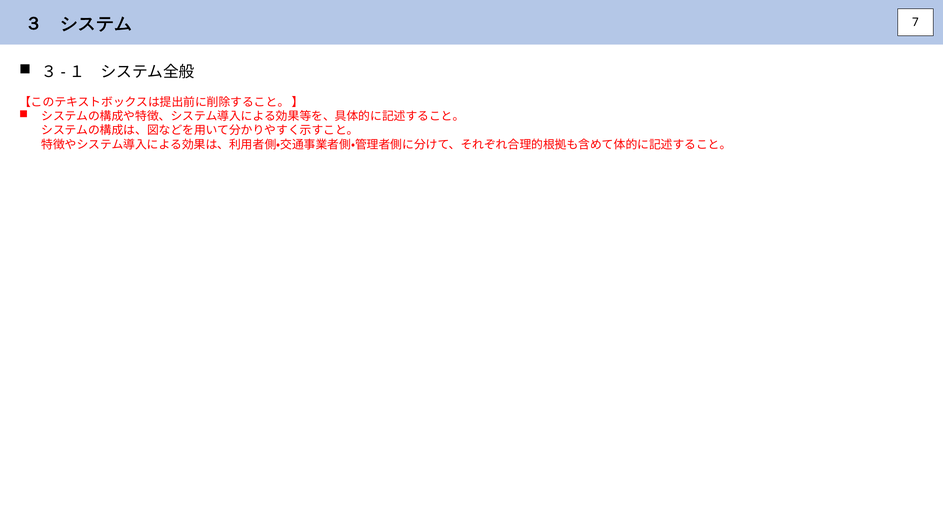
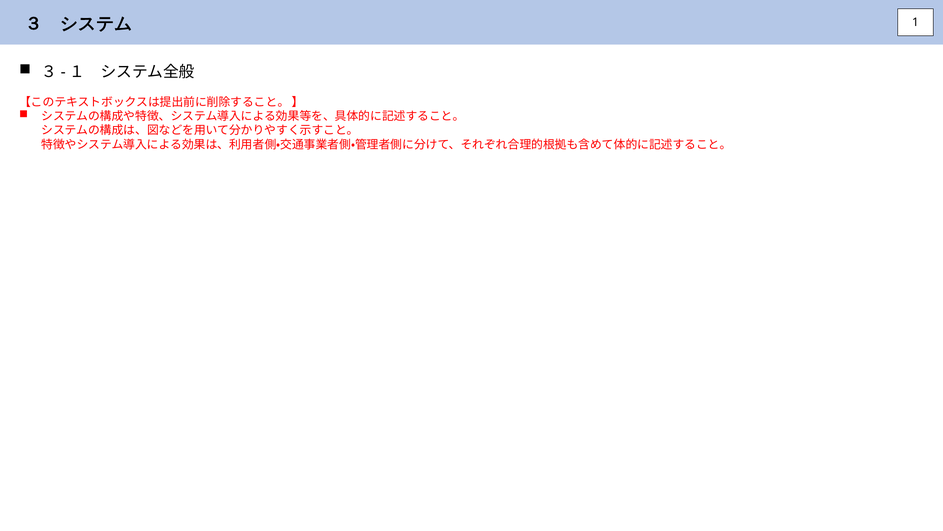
7: 7 -> 1
